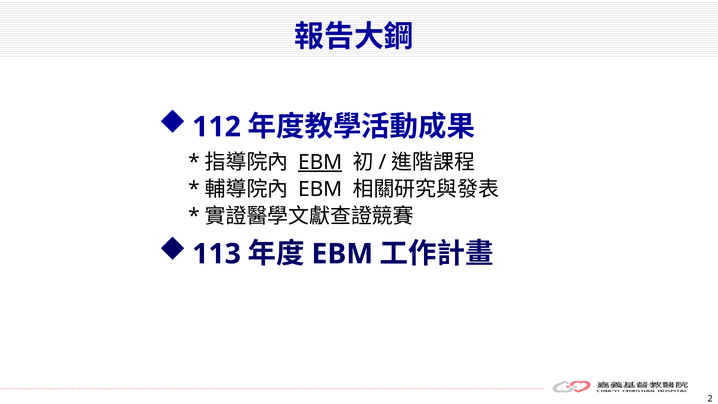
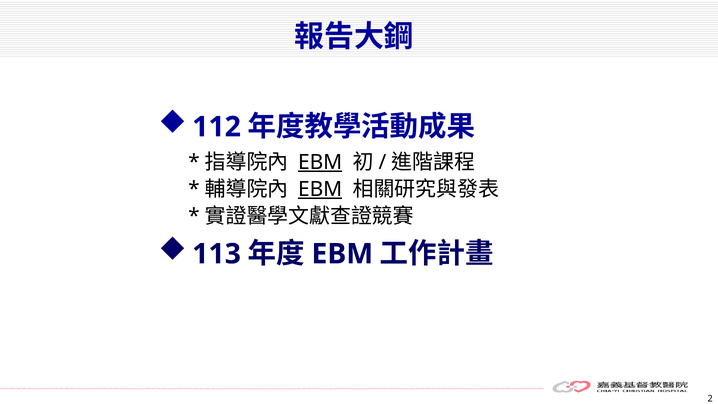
EBM at (320, 189) underline: none -> present
